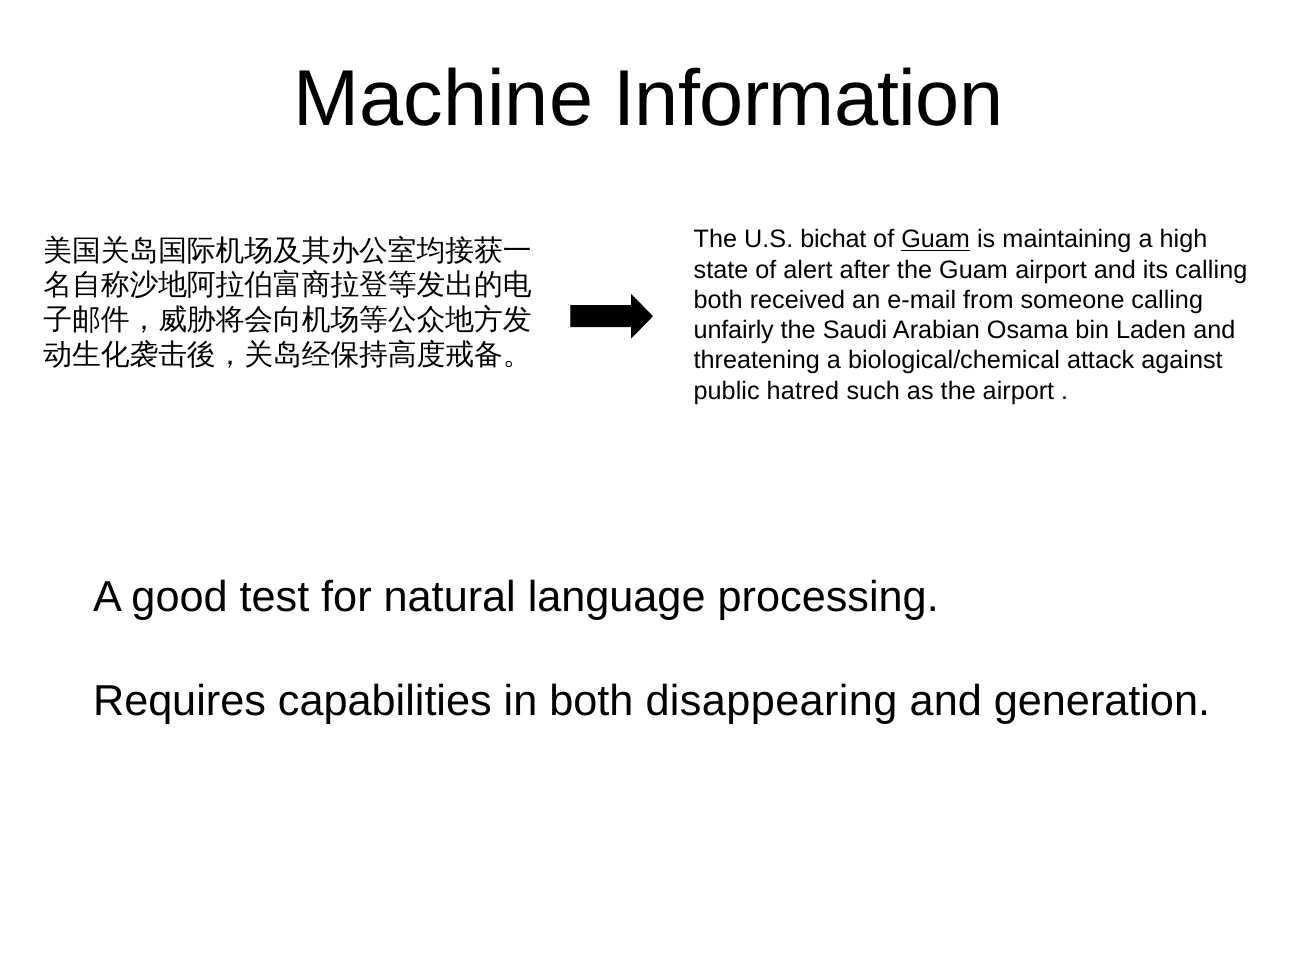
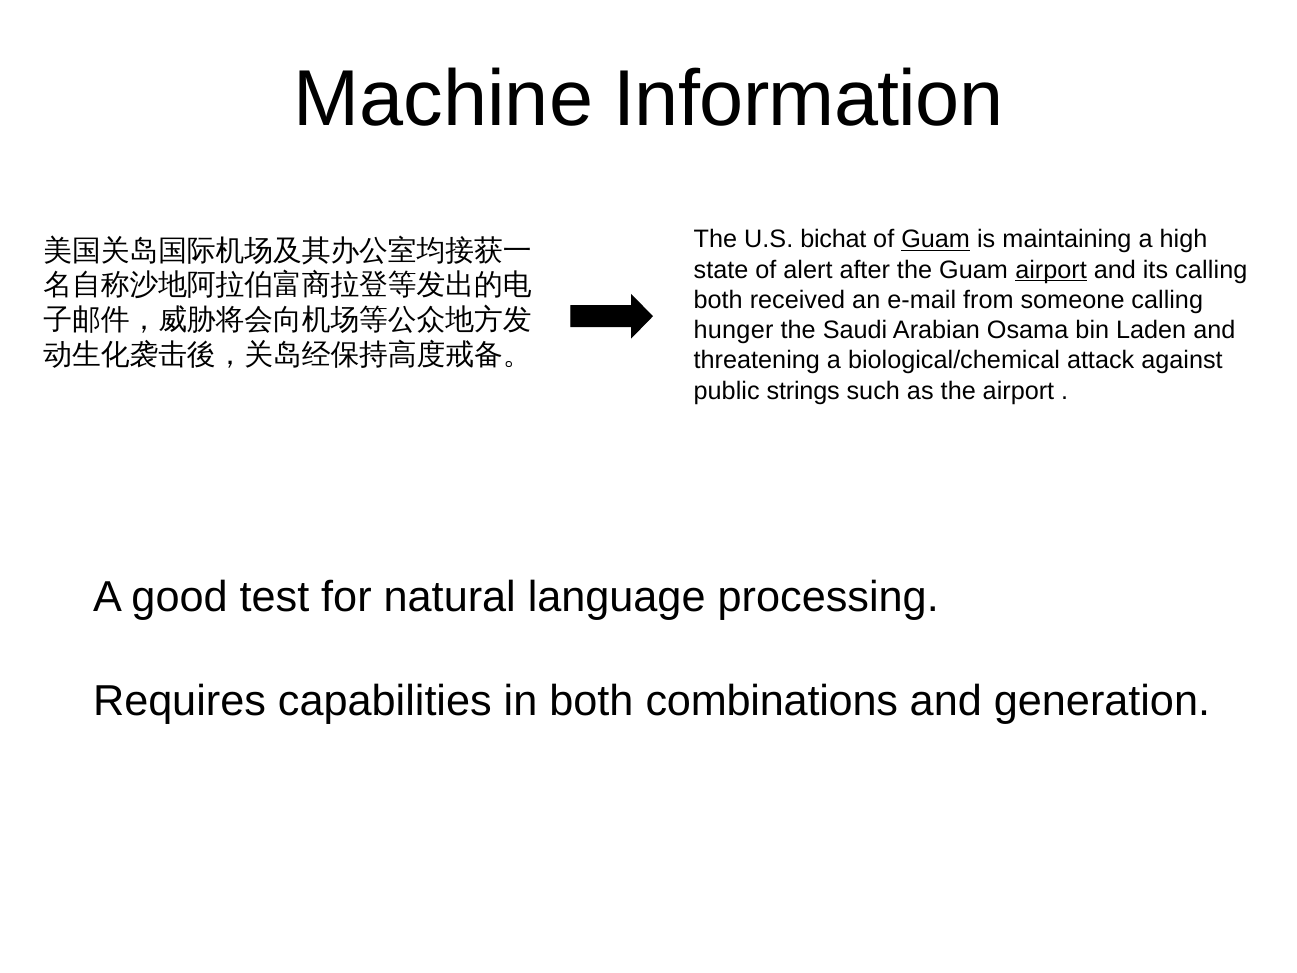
airport at (1051, 270) underline: none -> present
unfairly: unfairly -> hunger
hatred: hatred -> strings
disappearing: disappearing -> combinations
